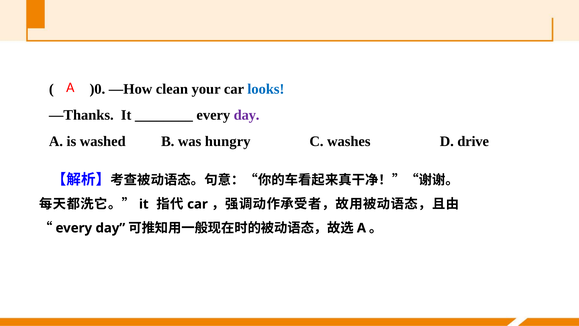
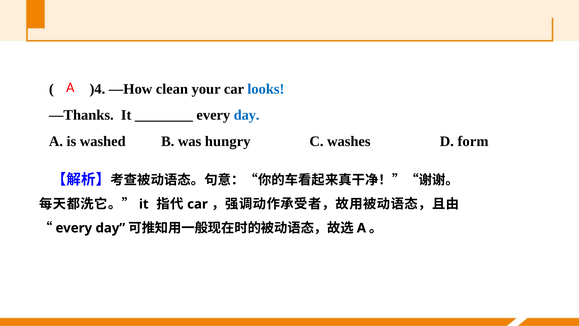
)0: )0 -> )4
day at (247, 115) colour: purple -> blue
drive: drive -> form
